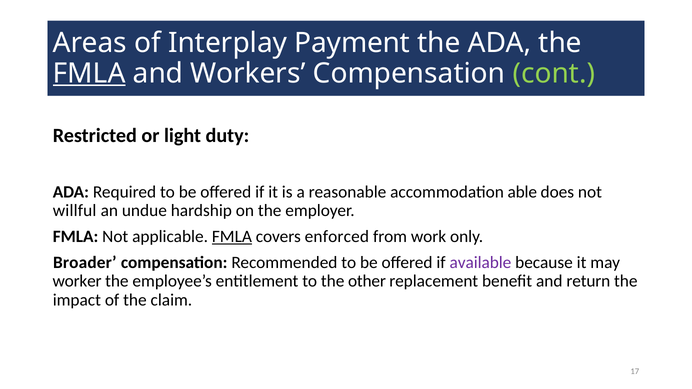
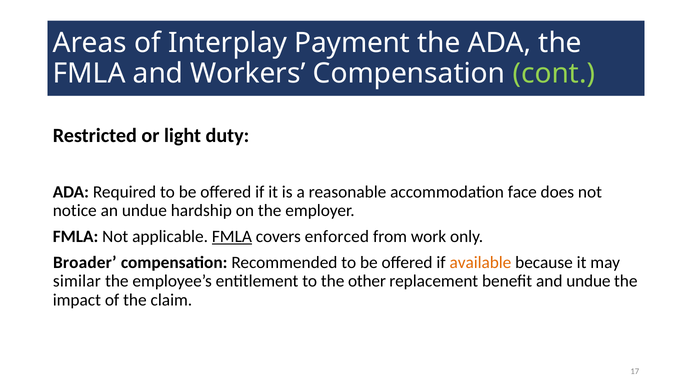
FMLA at (89, 73) underline: present -> none
able: able -> face
willful: willful -> notice
available colour: purple -> orange
worker: worker -> similar
and return: return -> undue
